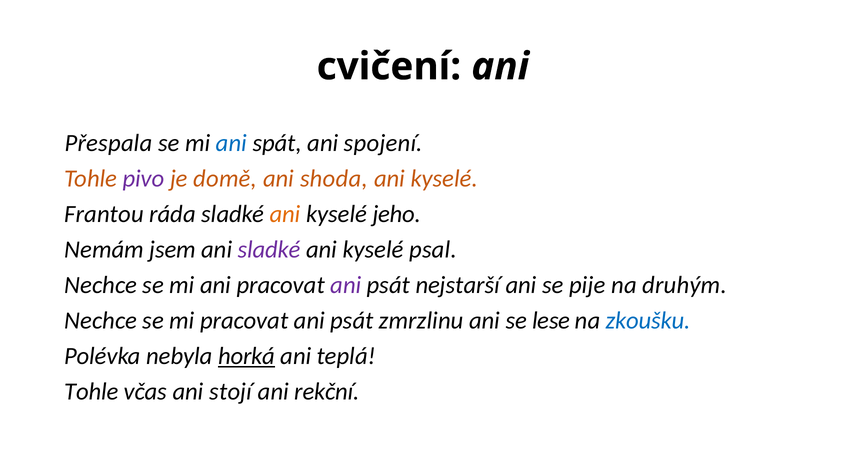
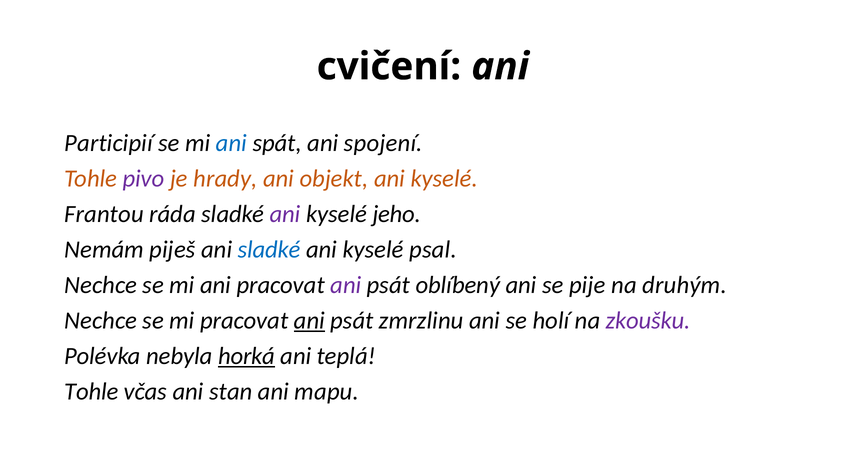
Přespala: Přespala -> Participií
domě: domě -> hrady
shoda: shoda -> objekt
ani at (285, 214) colour: orange -> purple
jsem: jsem -> piješ
sladké at (269, 249) colour: purple -> blue
nejstarší: nejstarší -> oblíbený
ani at (309, 320) underline: none -> present
lese: lese -> holí
zkoušku colour: blue -> purple
stojí: stojí -> stan
rekční: rekční -> mapu
